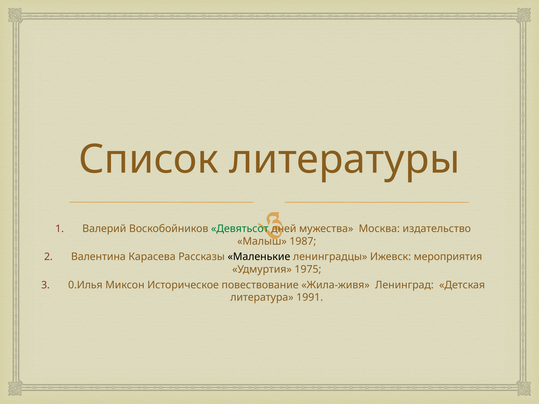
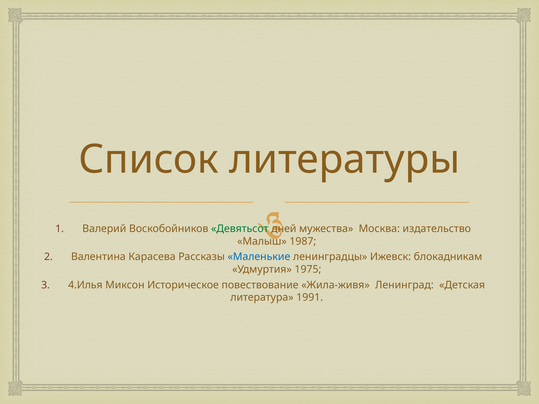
Маленькие colour: black -> blue
мероприятия: мероприятия -> блокадникам
0.Илья: 0.Илья -> 4.Илья
